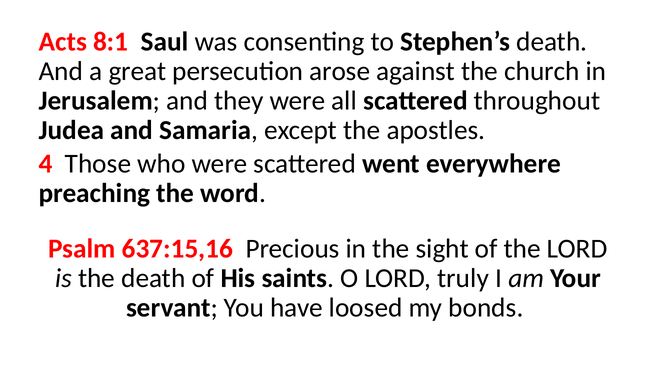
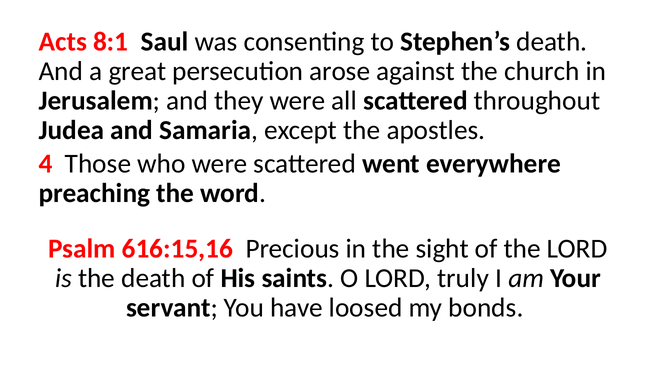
637:15,16: 637:15,16 -> 616:15,16
